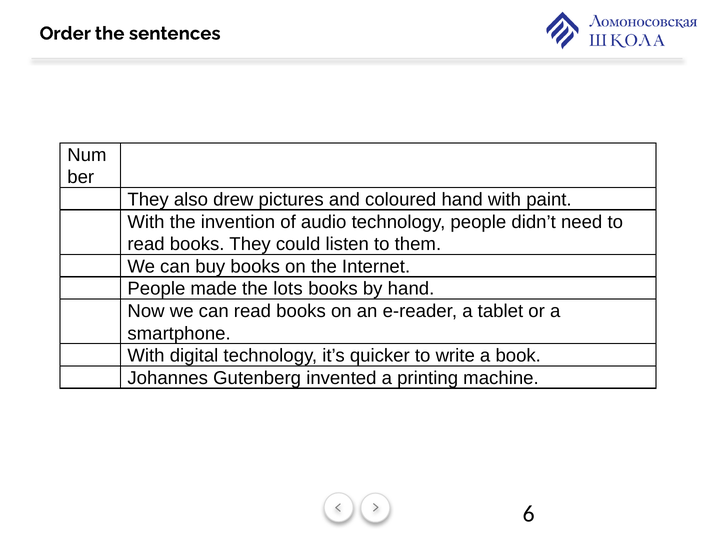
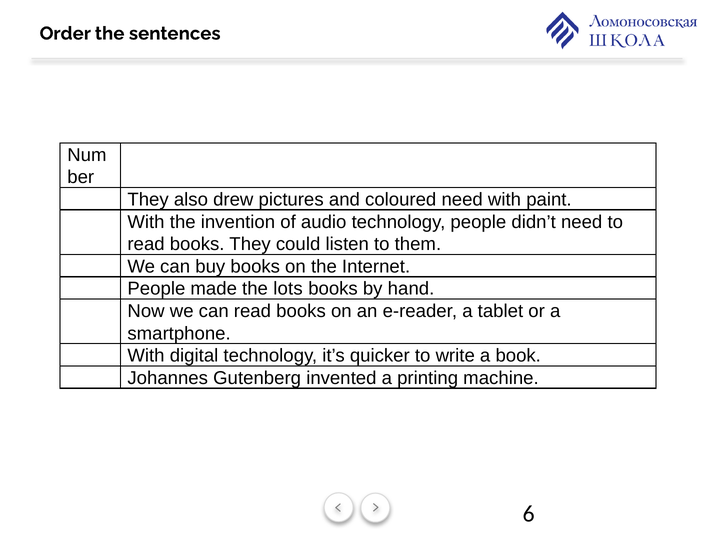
coloured hand: hand -> need
